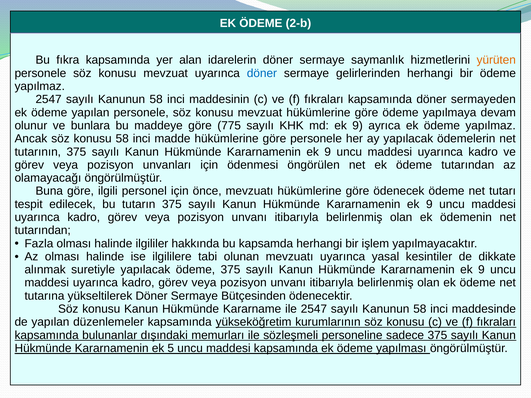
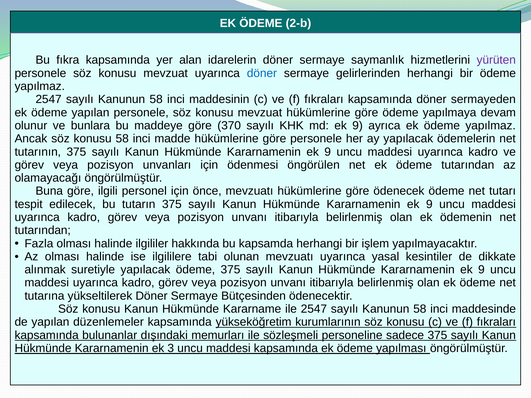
yürüten colour: orange -> purple
775: 775 -> 370
5: 5 -> 3
